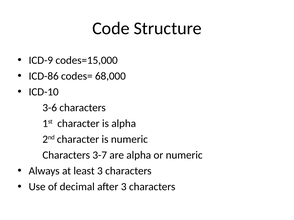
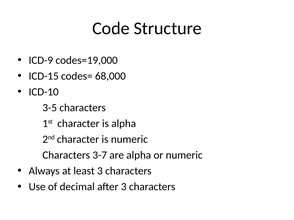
codes=15,000: codes=15,000 -> codes=19,000
ICD-86: ICD-86 -> ICD-15
3-6: 3-6 -> 3-5
